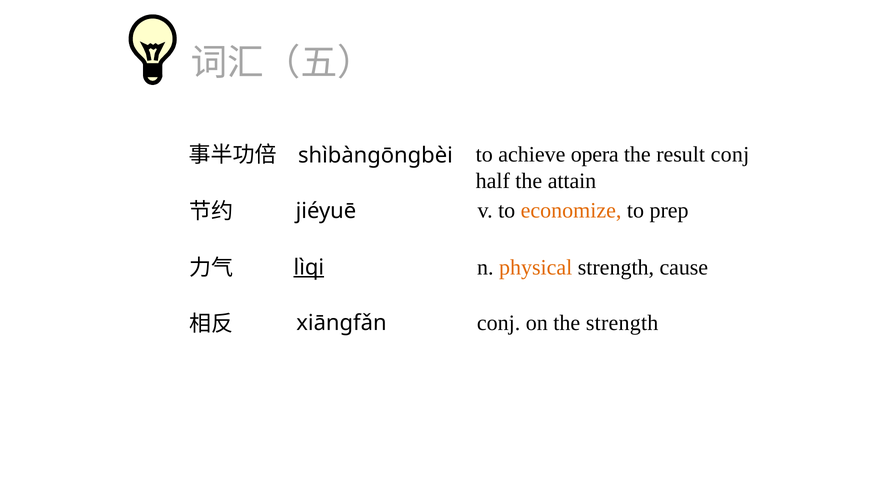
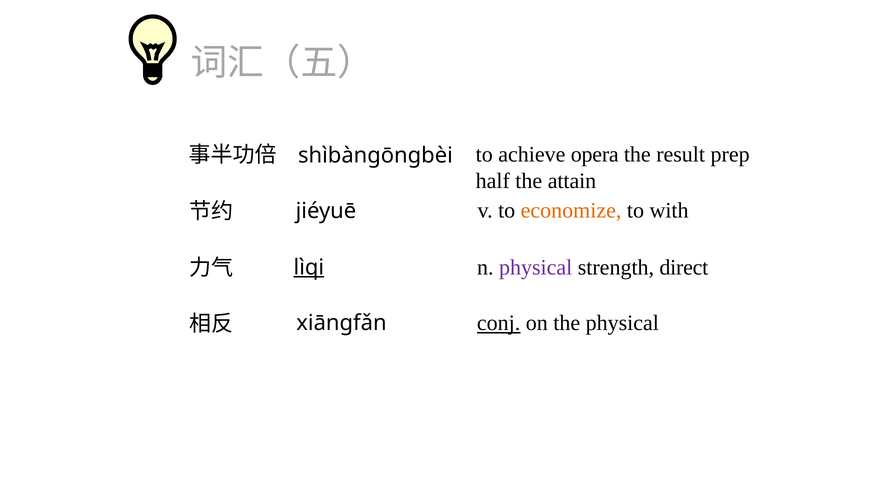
result conj: conj -> prep
prep: prep -> with
physical at (536, 267) colour: orange -> purple
cause: cause -> direct
conj at (499, 323) underline: none -> present
the strength: strength -> physical
